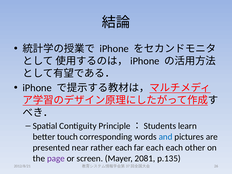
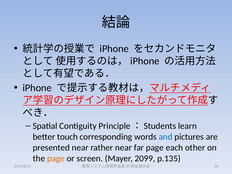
rather each: each -> near
far each: each -> page
page at (56, 158) colour: purple -> orange
2081: 2081 -> 2099
